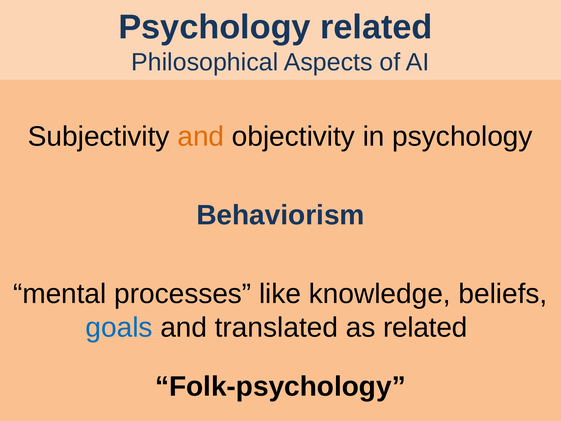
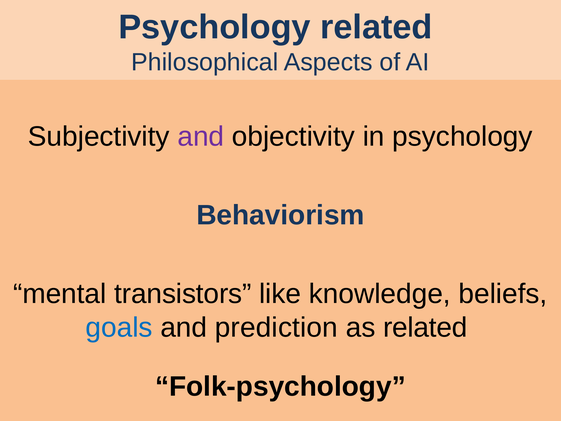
and at (201, 137) colour: orange -> purple
processes: processes -> transistors
translated: translated -> prediction
